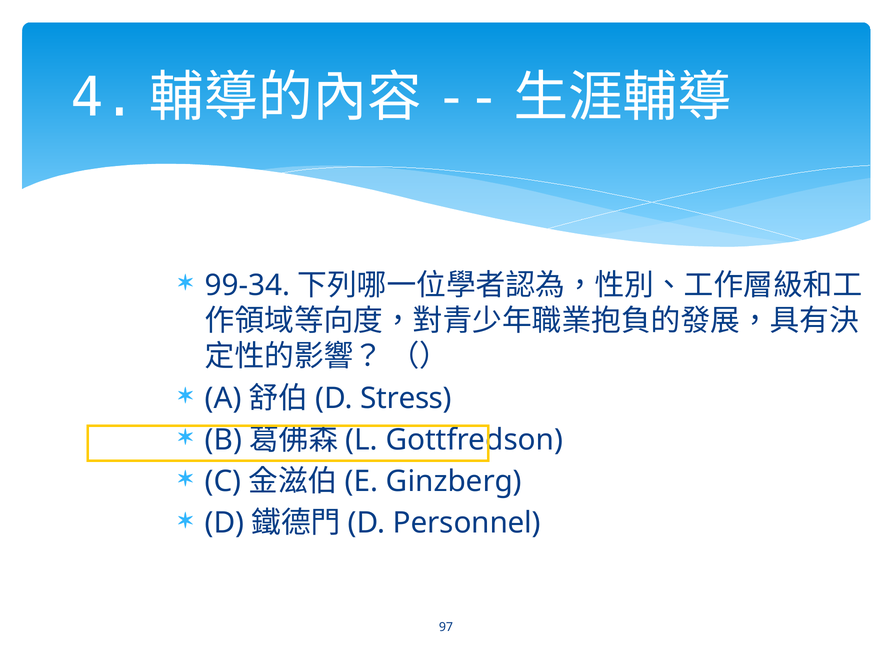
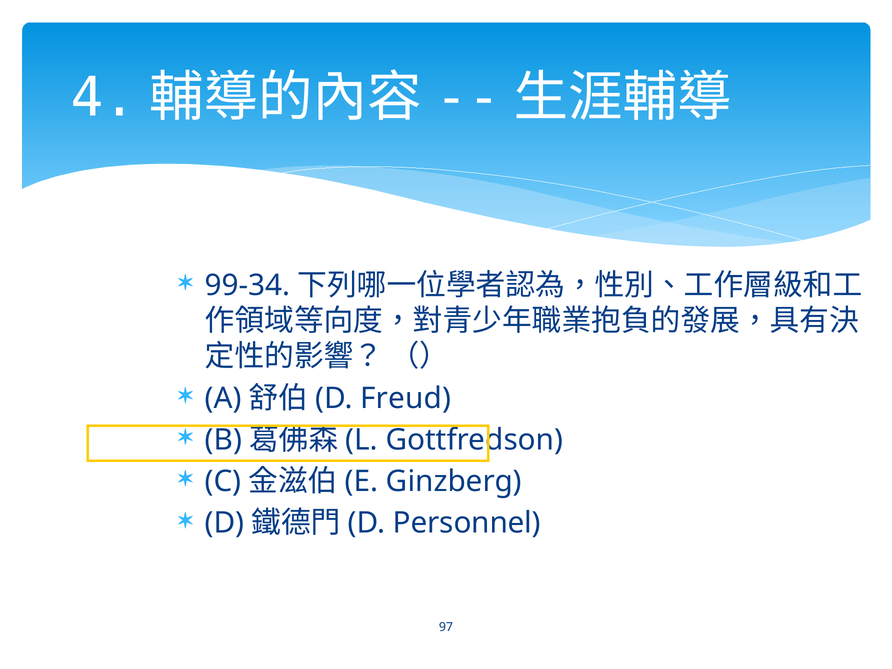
Stress: Stress -> Freud
